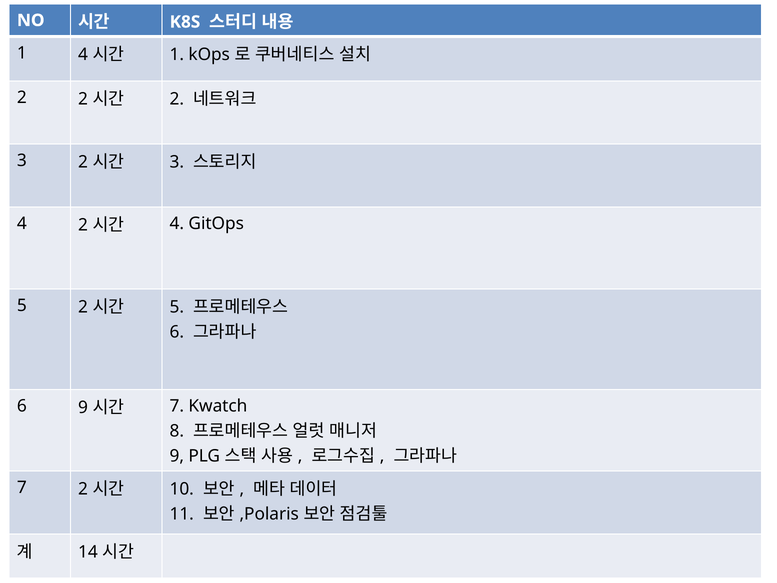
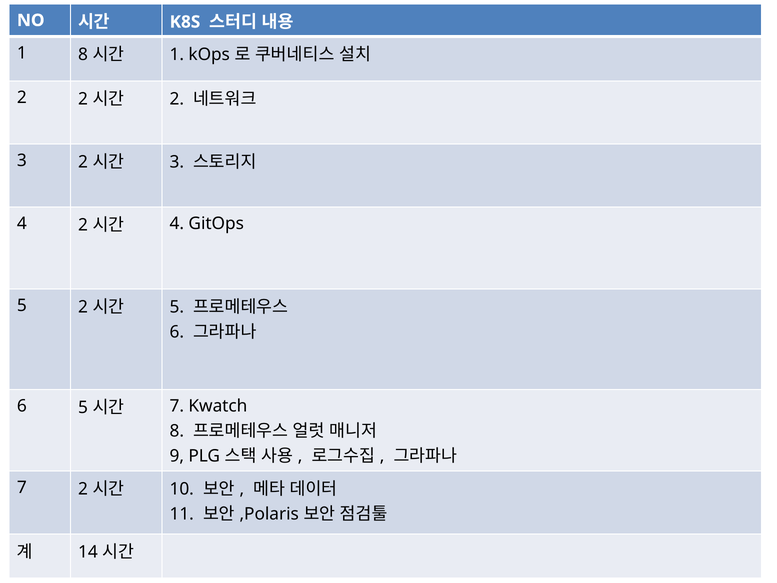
1 4: 4 -> 8
6 9: 9 -> 5
